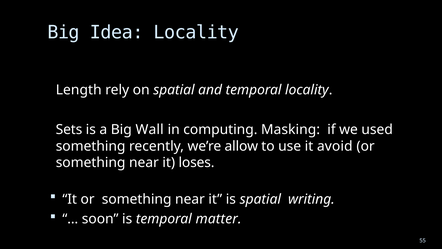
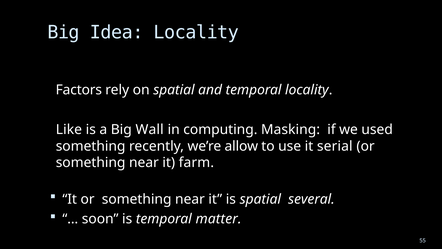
Length: Length -> Factors
Sets: Sets -> Like
avoid: avoid -> serial
loses: loses -> farm
writing: writing -> several
